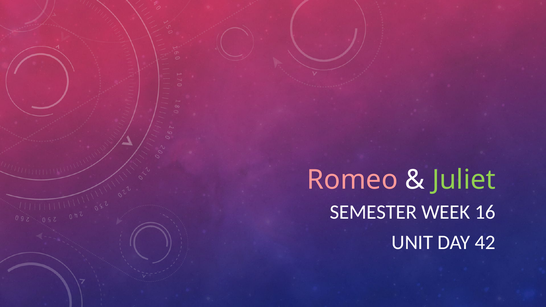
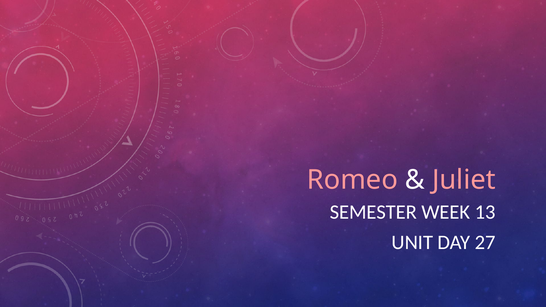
Juliet colour: light green -> pink
16: 16 -> 13
42: 42 -> 27
